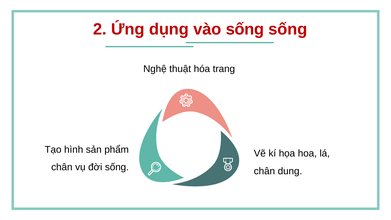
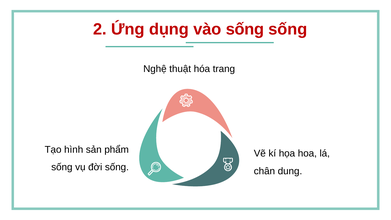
chân at (62, 167): chân -> sống
